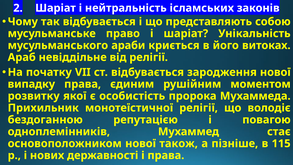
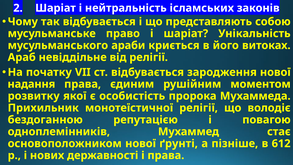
випадку: випадку -> надання
також: також -> ґрунті
115: 115 -> 612
